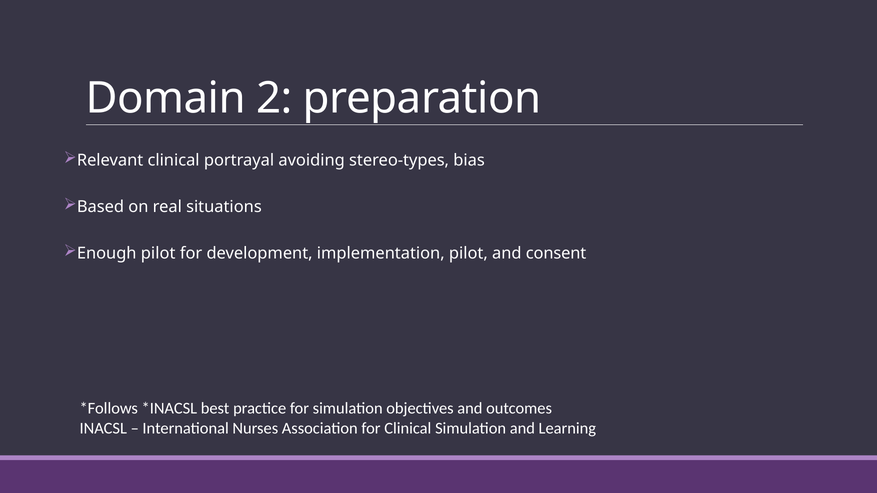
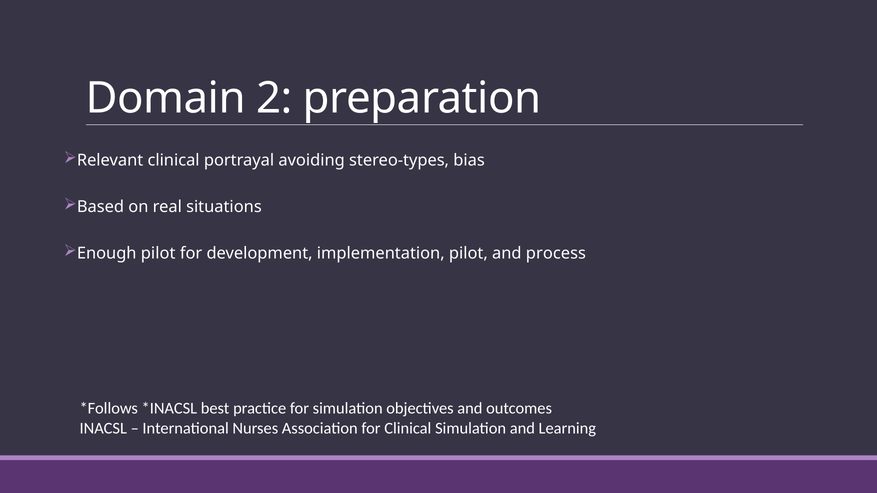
consent: consent -> process
